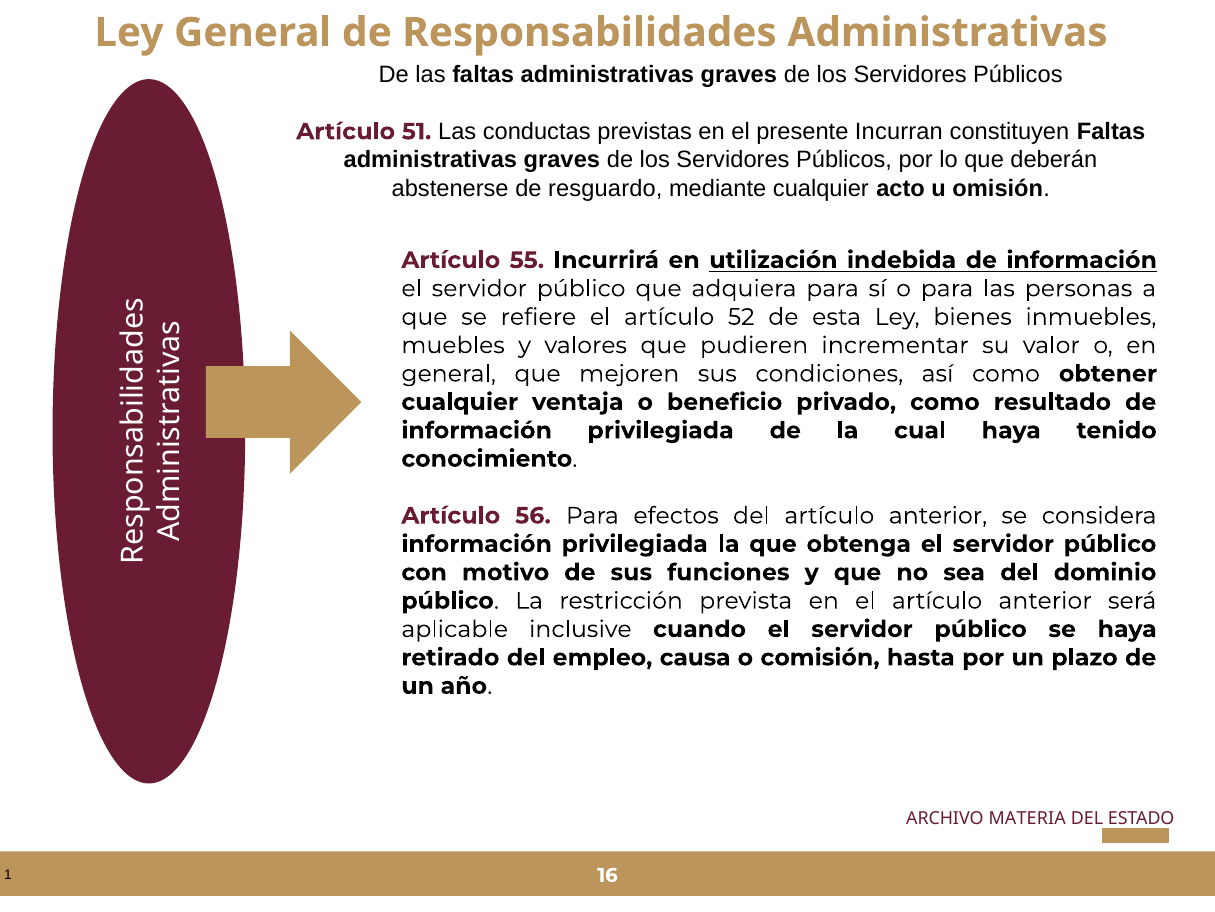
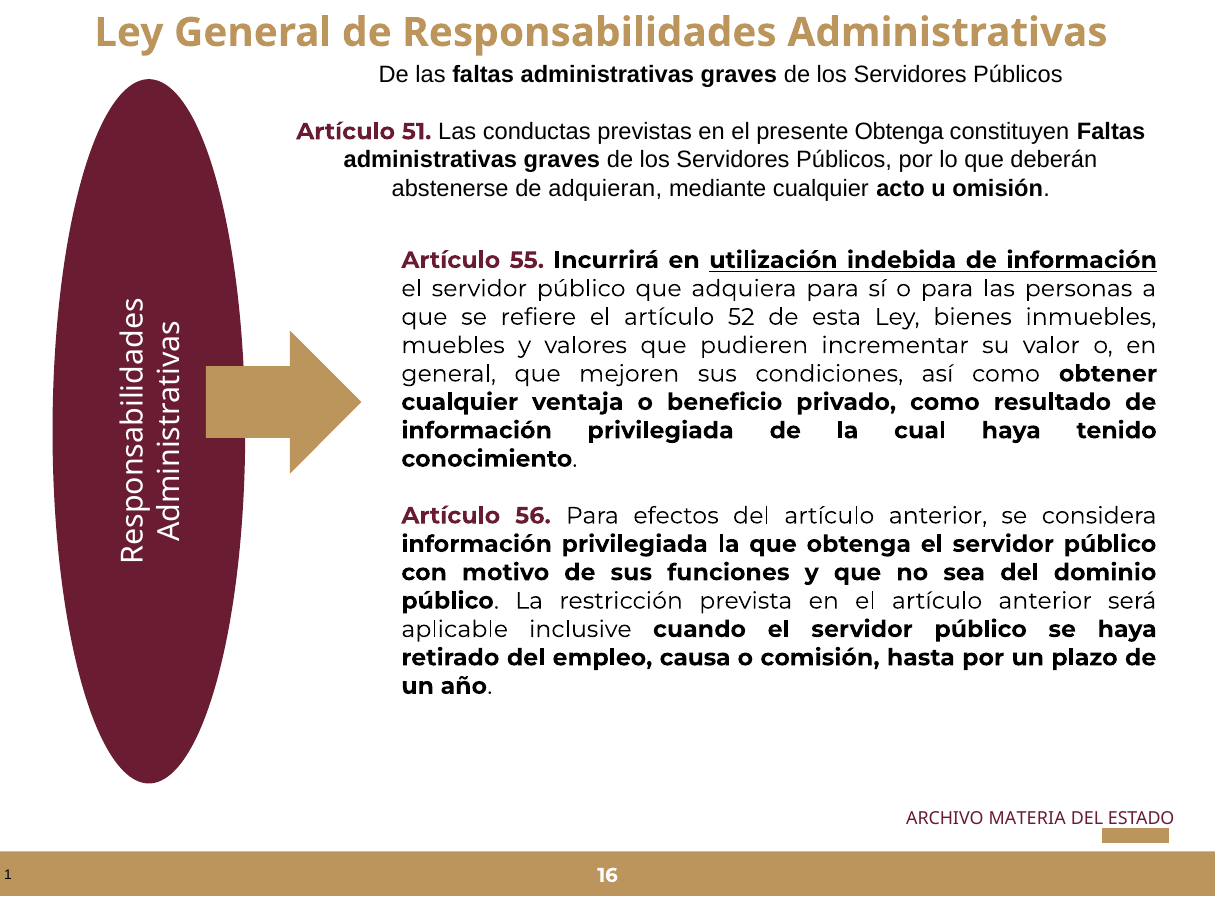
presente Incurran: Incurran -> Obtenga
resguardo: resguardo -> adquieran
